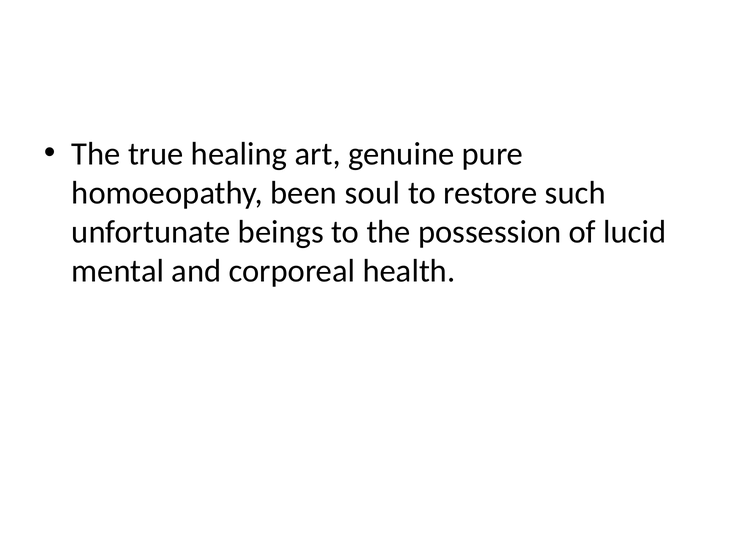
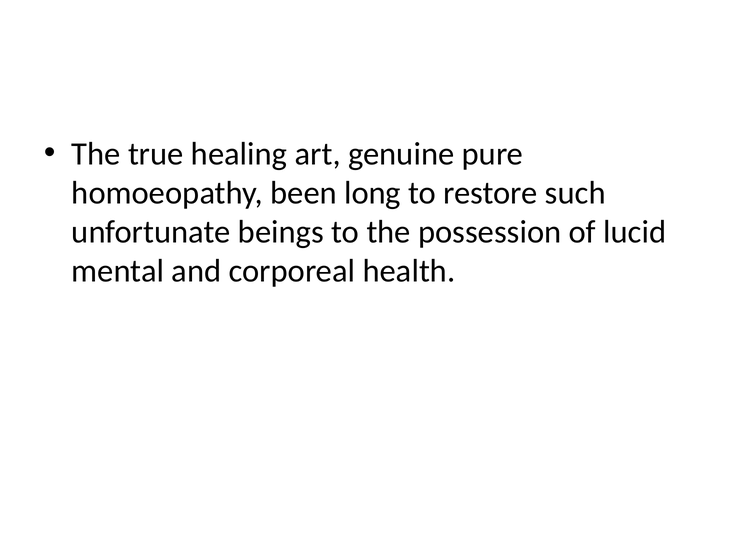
soul: soul -> long
